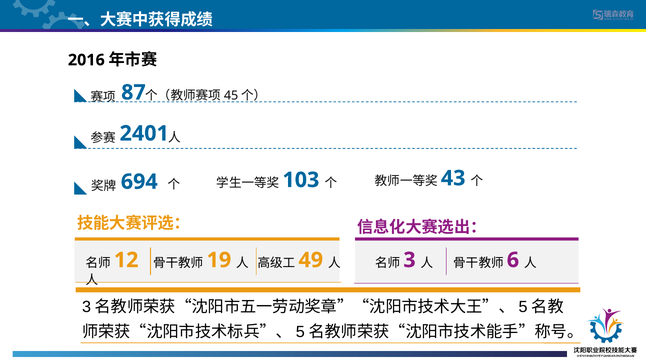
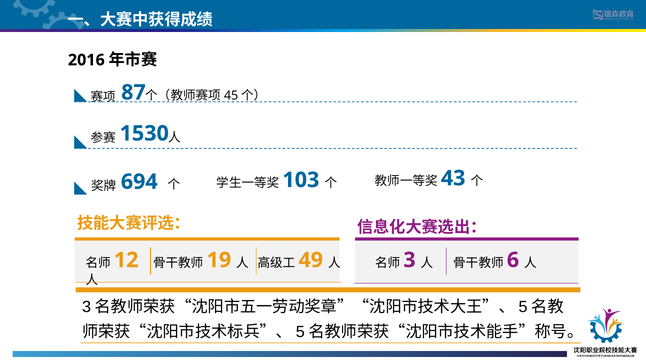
2401: 2401 -> 1530
